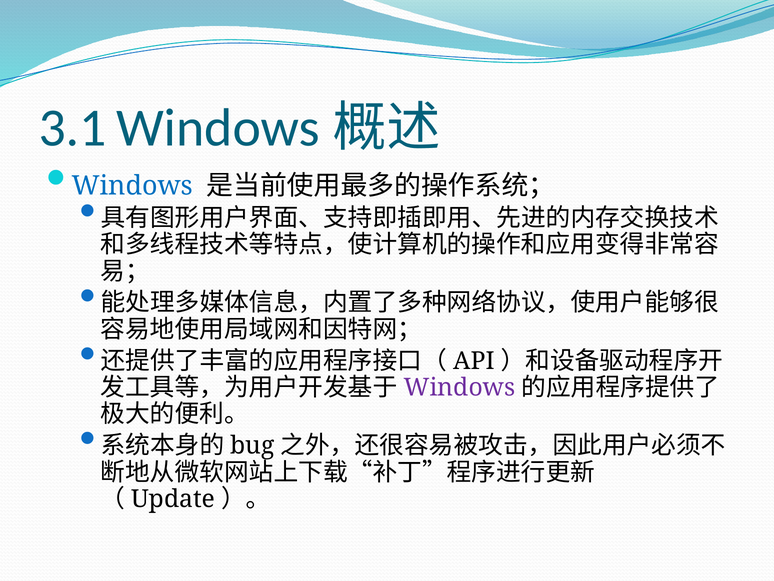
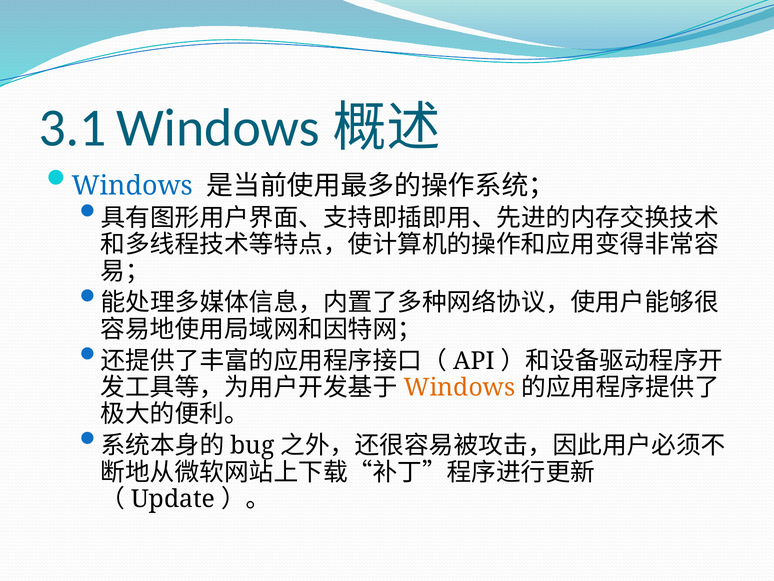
Windows at (459, 387) colour: purple -> orange
